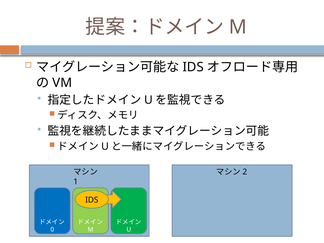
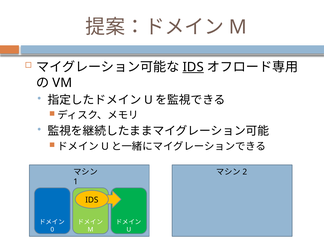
IDS at (193, 67) underline: none -> present
